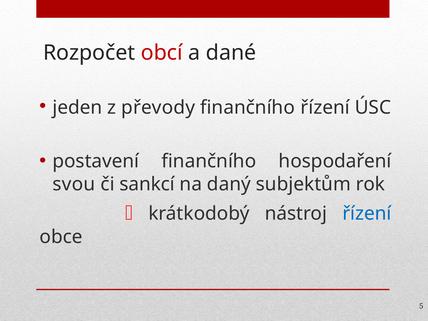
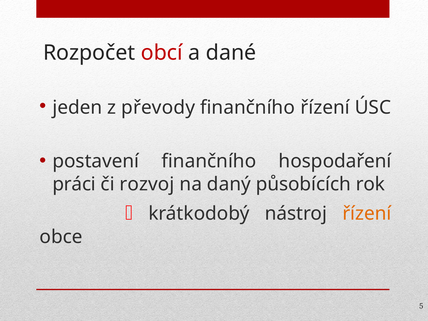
svou: svou -> práci
sankcí: sankcí -> rozvoj
subjektům: subjektům -> působících
řízení at (367, 214) colour: blue -> orange
